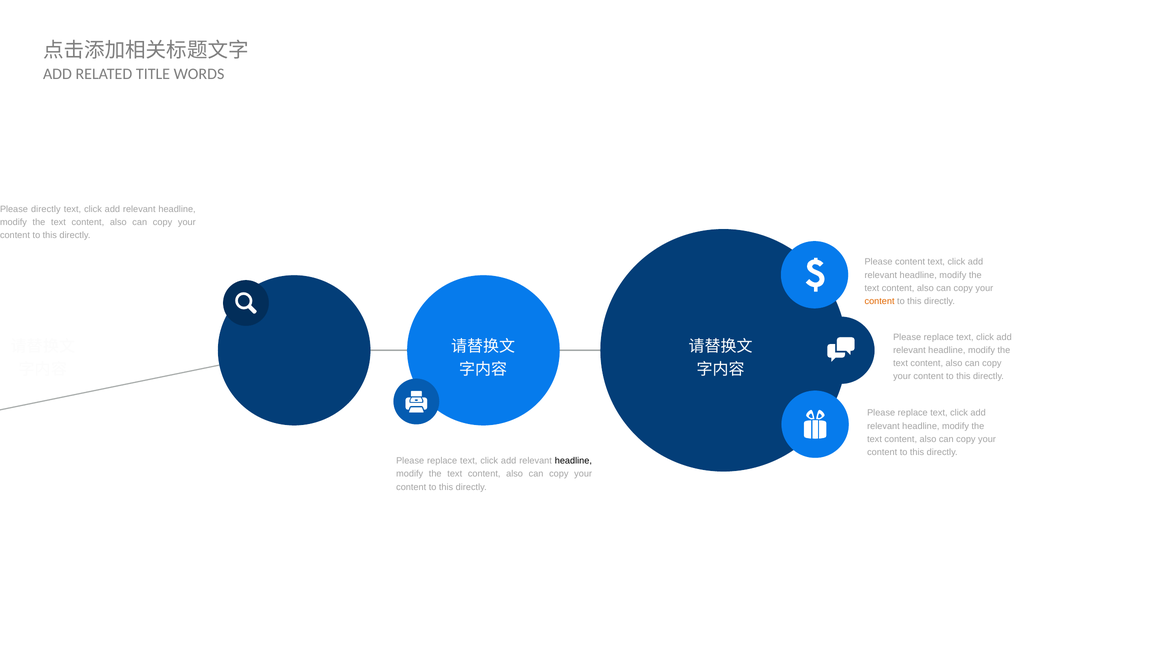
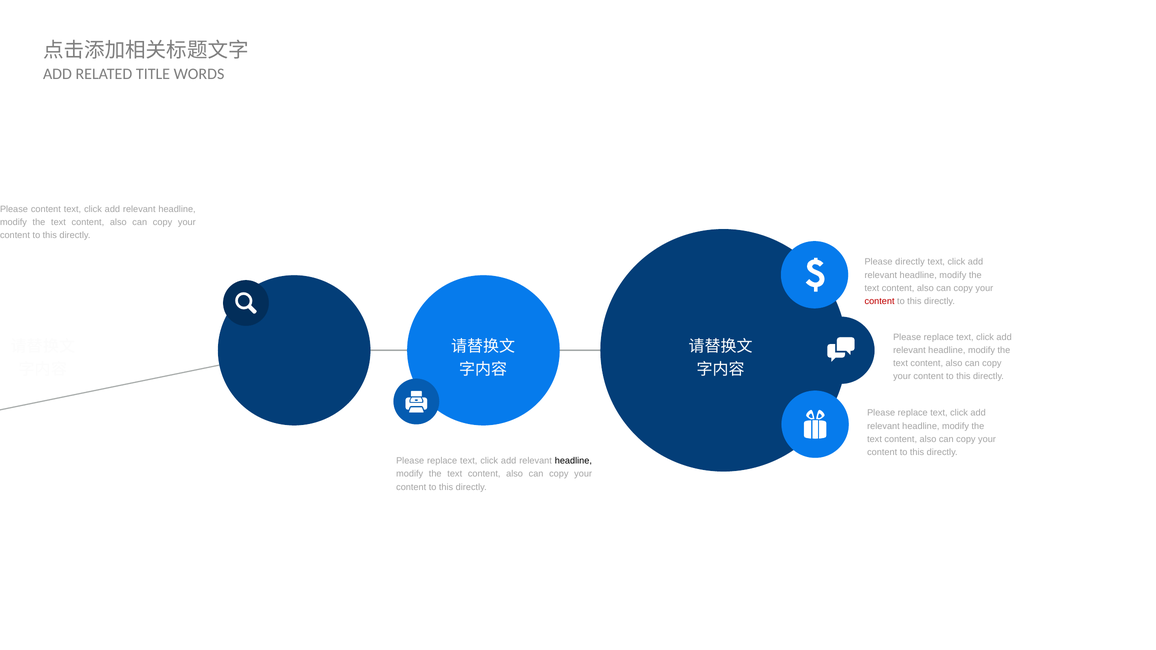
Please directly: directly -> content
Please content: content -> directly
content at (880, 301) colour: orange -> red
